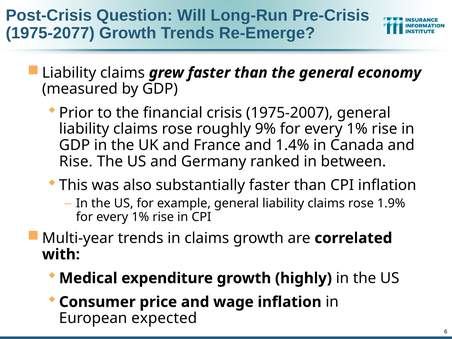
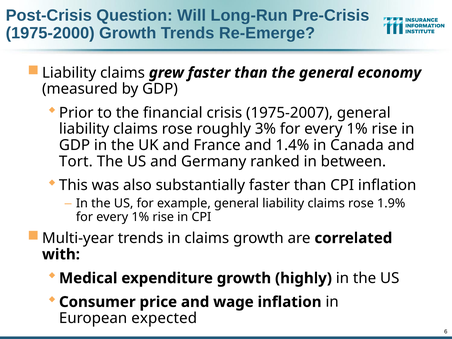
1975-2077: 1975-2077 -> 1975-2000
9%: 9% -> 3%
Rise at (76, 162): Rise -> Tort
